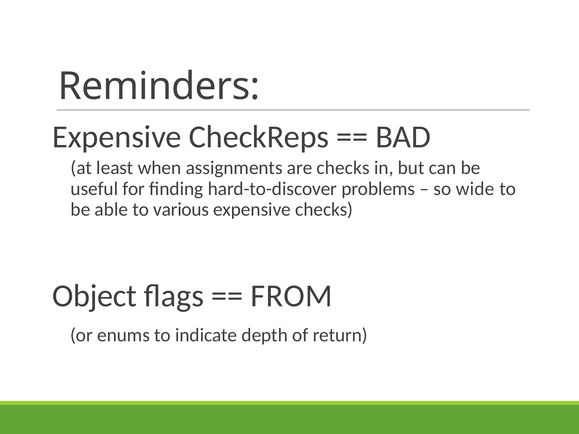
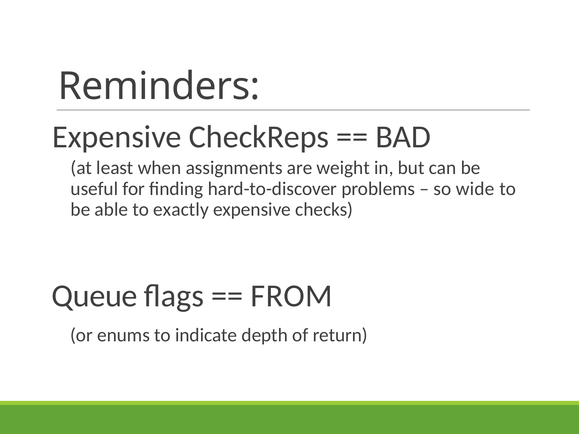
are checks: checks -> weight
various: various -> exactly
Object: Object -> Queue
